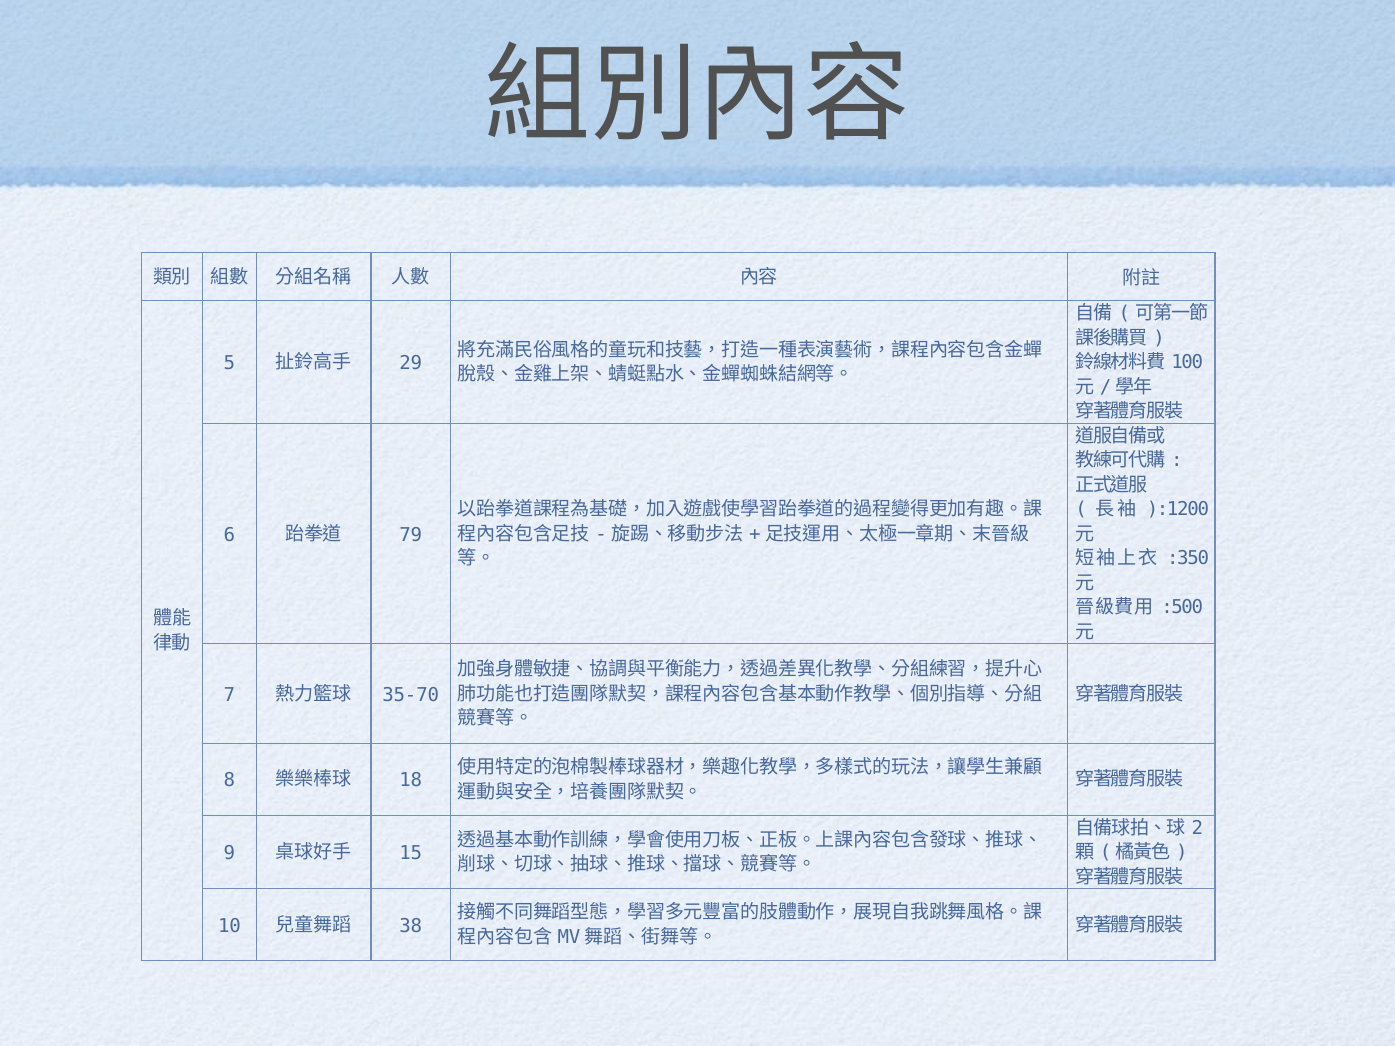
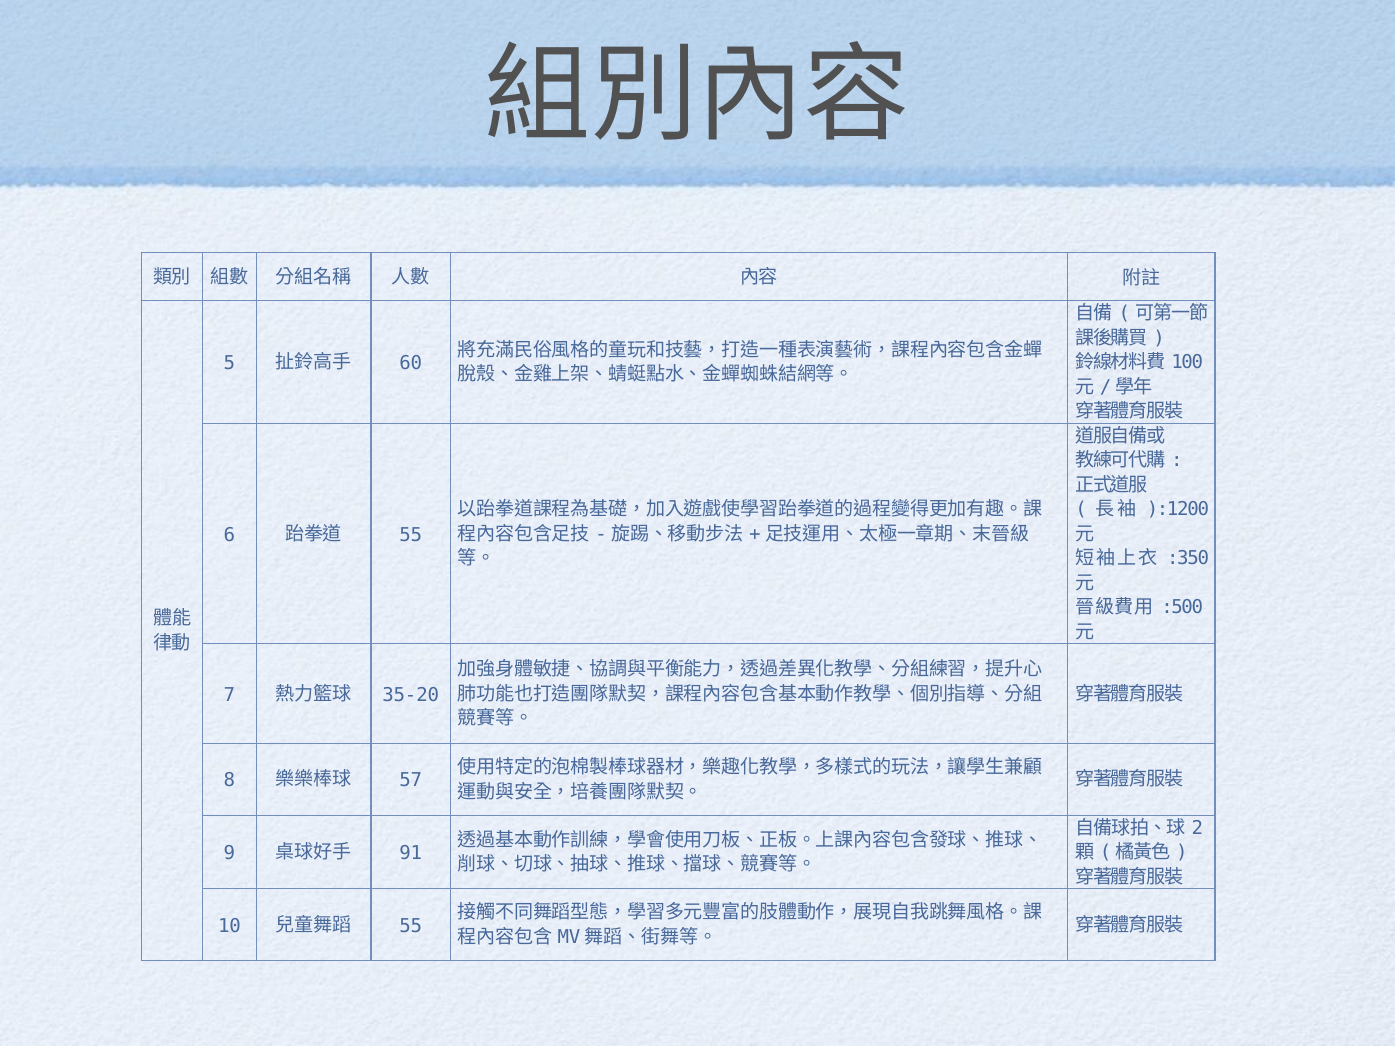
29: 29 -> 60
79 at (411, 535): 79 -> 55
35-70: 35-70 -> 35-20
18: 18 -> 57
15: 15 -> 91
38 at (411, 926): 38 -> 55
